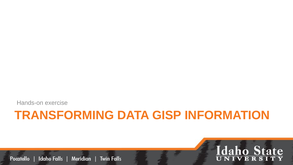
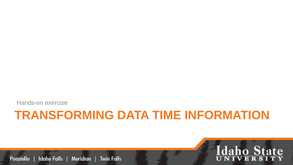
GISP: GISP -> TIME
